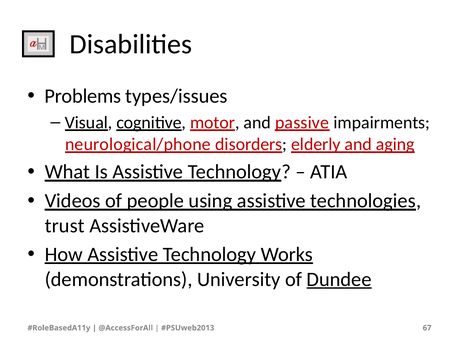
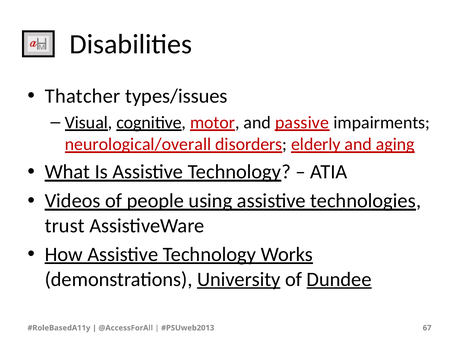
Problems: Problems -> Thatcher
neurological/phone: neurological/phone -> neurological/overall
University underline: none -> present
